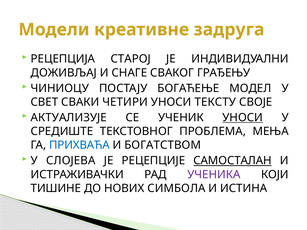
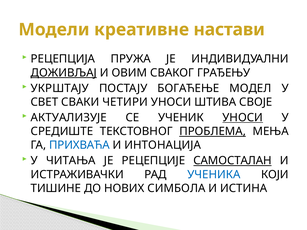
задруга: задруга -> настави
СТАРОЈ: СТАРОЈ -> ПРУЖА
ДОЖИВЉАЈ underline: none -> present
СНАГЕ: СНАГЕ -> ОВИМ
ЧИНИОЦУ: ЧИНИОЦУ -> УКРШТАЈУ
ТЕКСТУ: ТЕКСТУ -> ШТИВА
ПРОБЛЕМА underline: none -> present
БОГАТСТВОМ: БОГАТСТВОМ -> ИНТОНАЦИЈА
СЛОЈЕВА: СЛОЈЕВА -> ЧИТАЊА
УЧЕНИКА colour: purple -> blue
